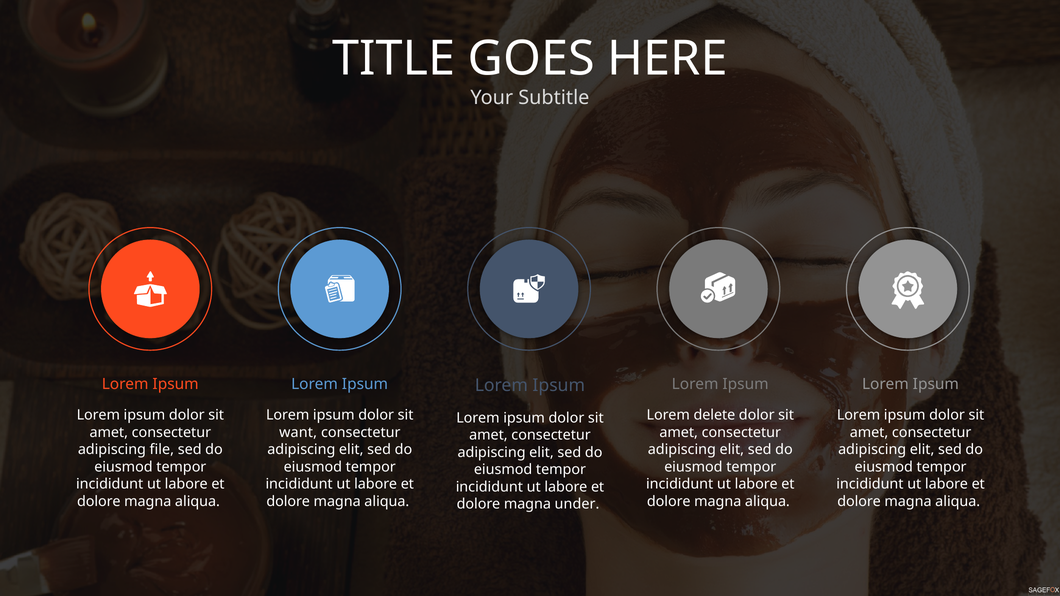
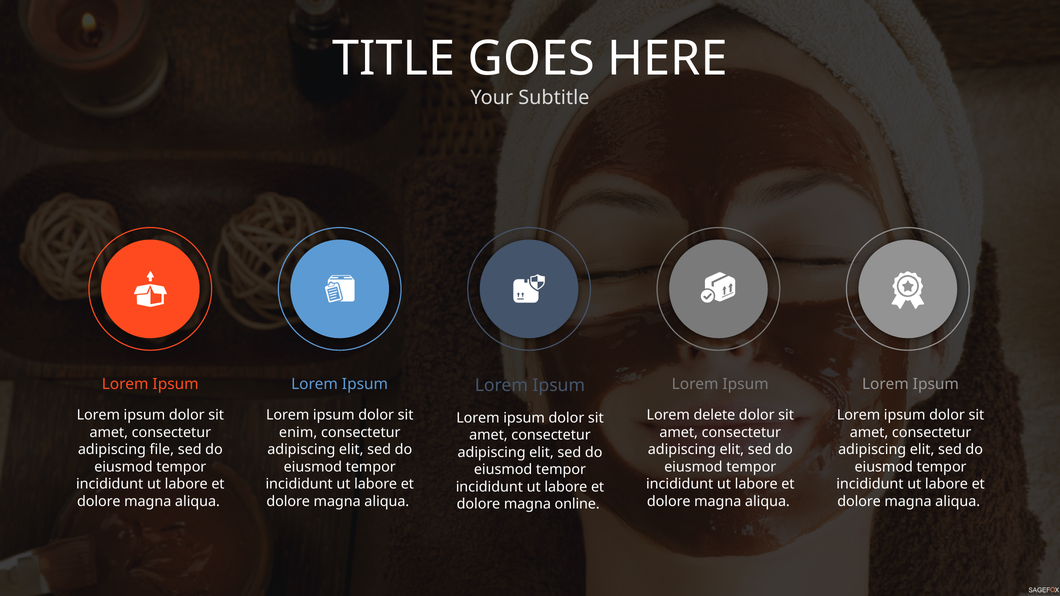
want: want -> enim
under: under -> online
